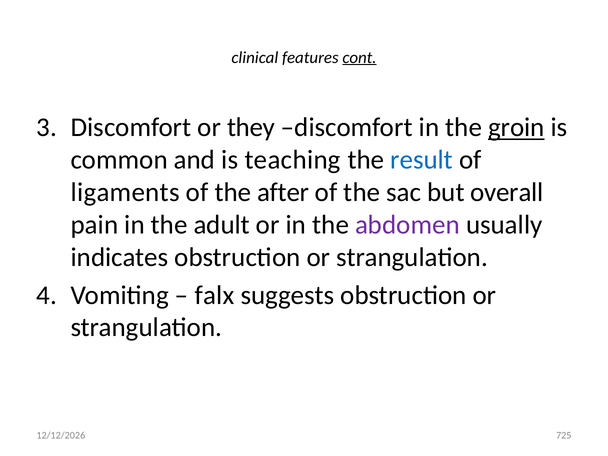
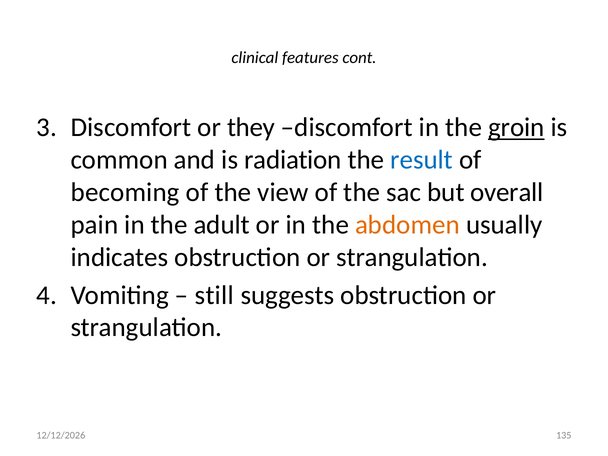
cont underline: present -> none
teaching: teaching -> radiation
ligaments: ligaments -> becoming
after: after -> view
abdomen colour: purple -> orange
falx: falx -> still
725: 725 -> 135
